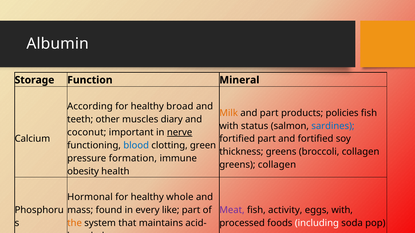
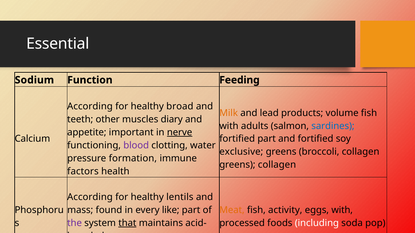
Albumin: Albumin -> Essential
Storage: Storage -> Sodium
Mineral: Mineral -> Feeding
and part: part -> lead
policies: policies -> volume
status: status -> adults
coconut: coconut -> appetite
blood colour: blue -> purple
green: green -> water
thickness: thickness -> exclusive
obesity: obesity -> factors
Hormonal at (90, 197): Hormonal -> According
whole: whole -> lentils
Meat colour: purple -> orange
the colour: orange -> purple
that underline: none -> present
